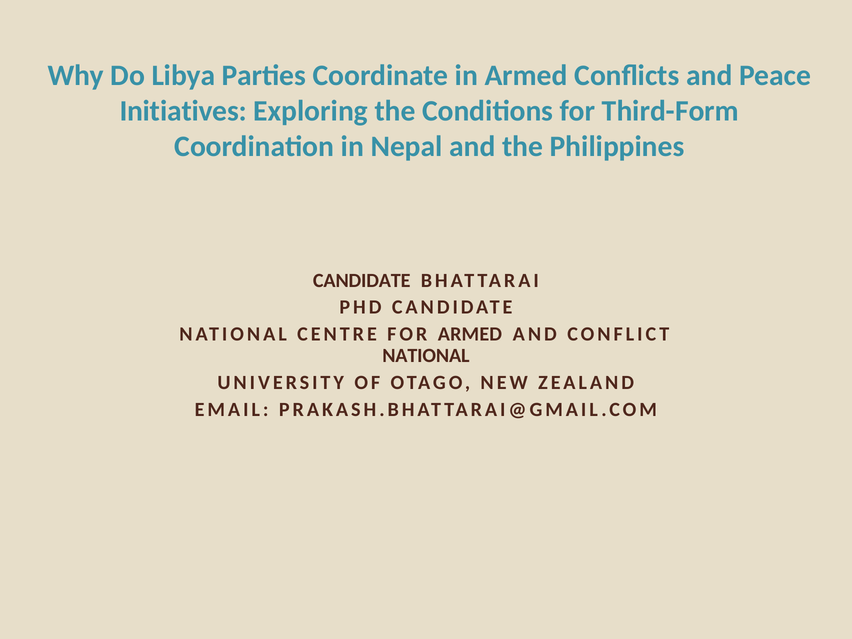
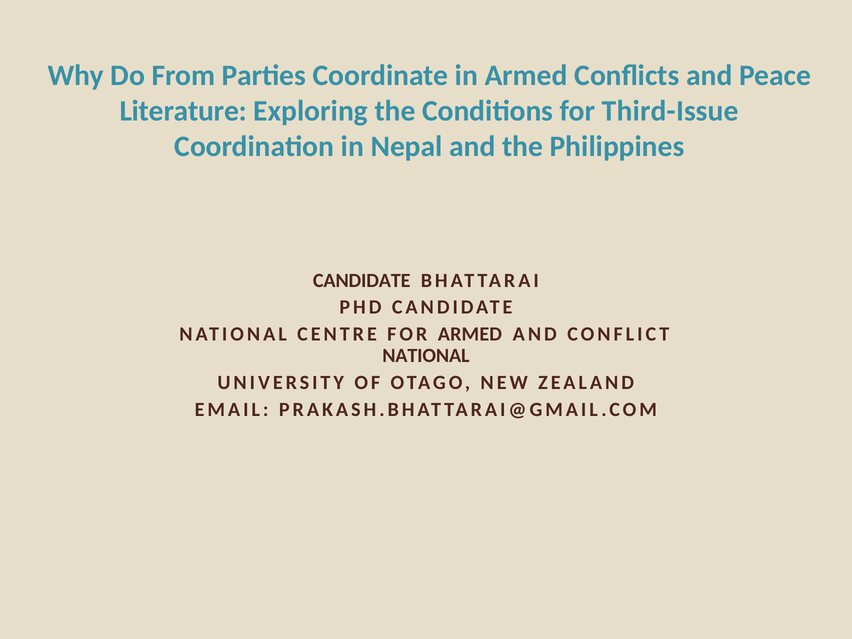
Libya: Libya -> From
Initiatives: Initiatives -> Literature
Third-Form: Third-Form -> Third-Issue
